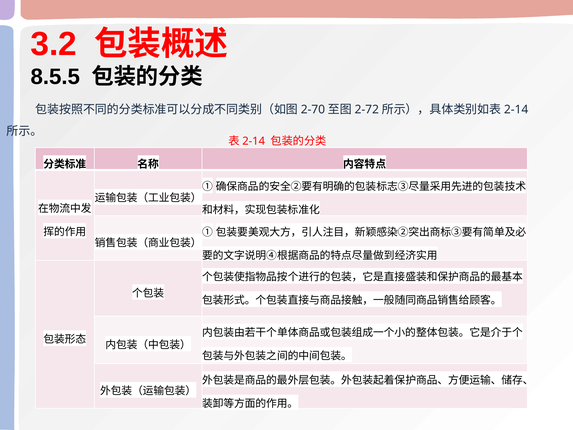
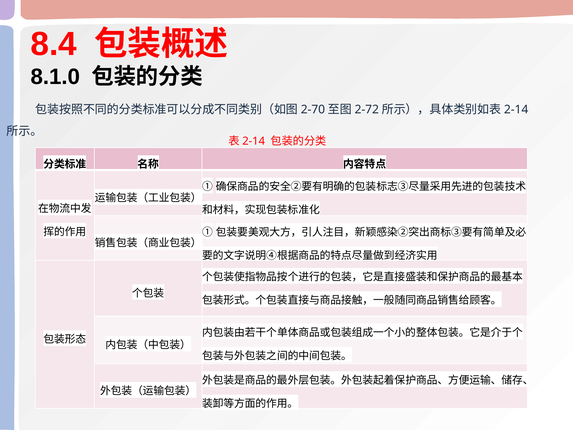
3.2: 3.2 -> 8.4
8.5.5: 8.5.5 -> 8.1.0
